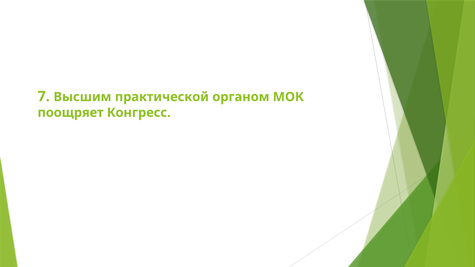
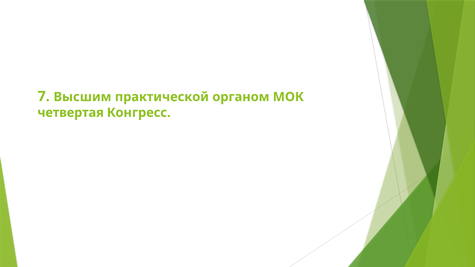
поощряет: поощряет -> четвертая
